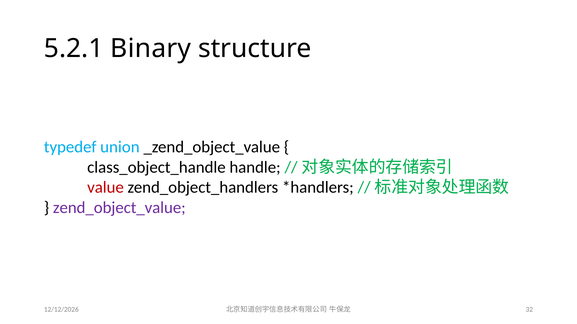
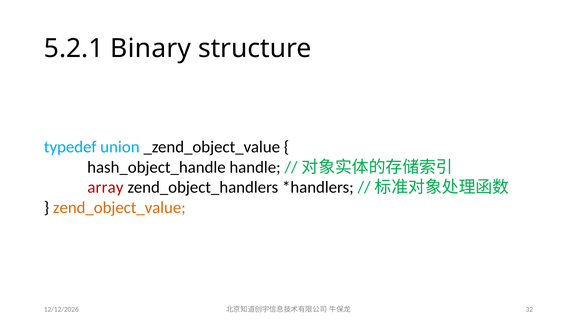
class_object_handle: class_object_handle -> hash_object_handle
value: value -> array
zend_object_value colour: purple -> orange
